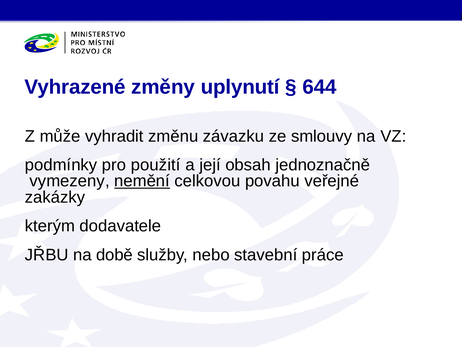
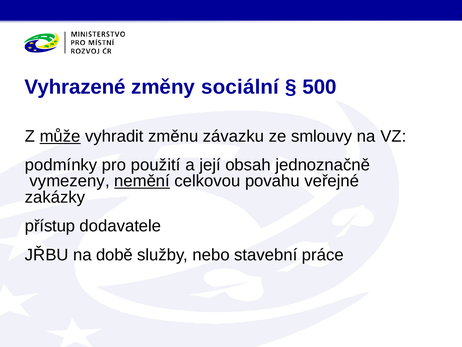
uplynutí: uplynutí -> sociální
644: 644 -> 500
může underline: none -> present
kterým: kterým -> přístup
